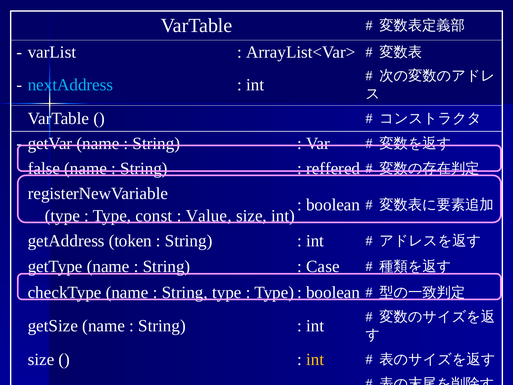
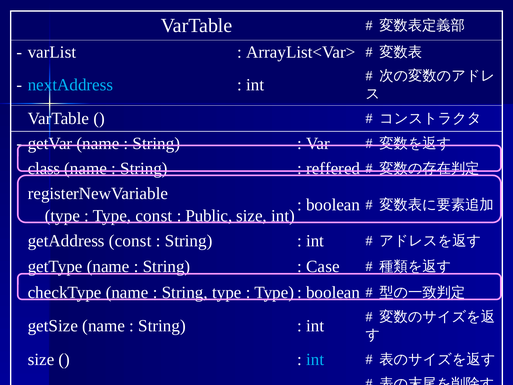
false: false -> class
Value: Value -> Public
getAddress token: token -> const
int at (315, 359) colour: yellow -> light blue
